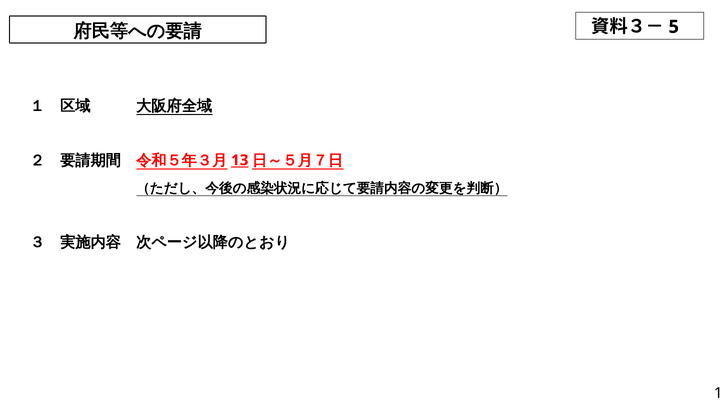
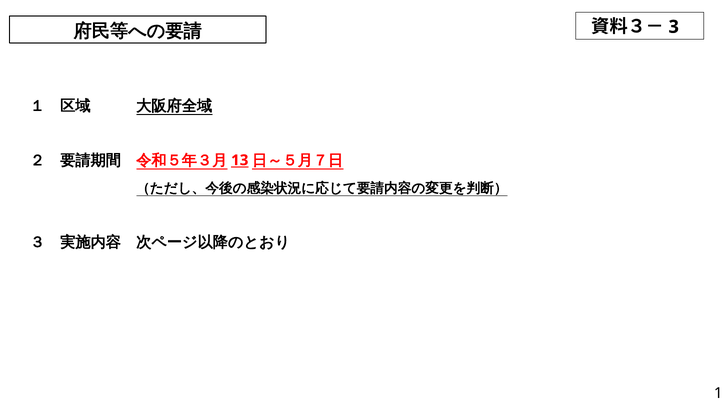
5: 5 -> 3
